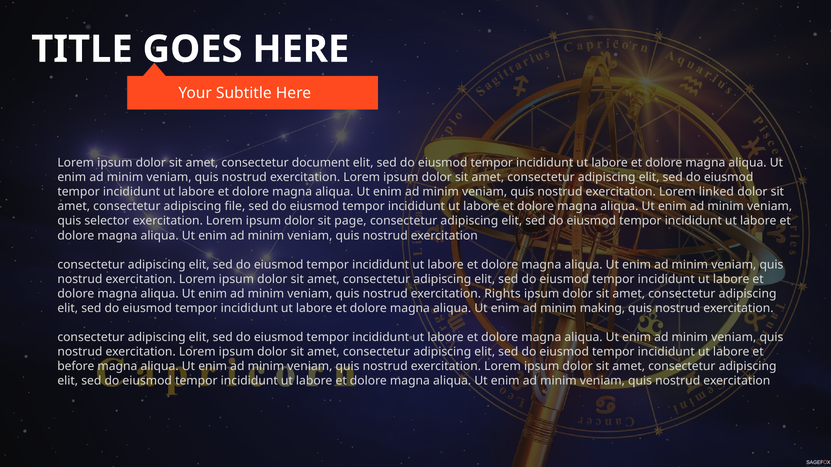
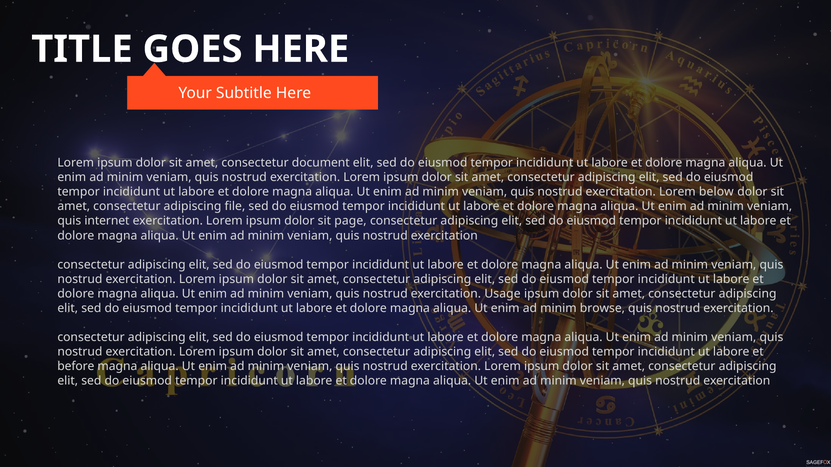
linked: linked -> below
selector: selector -> internet
Rights: Rights -> Usage
making: making -> browse
